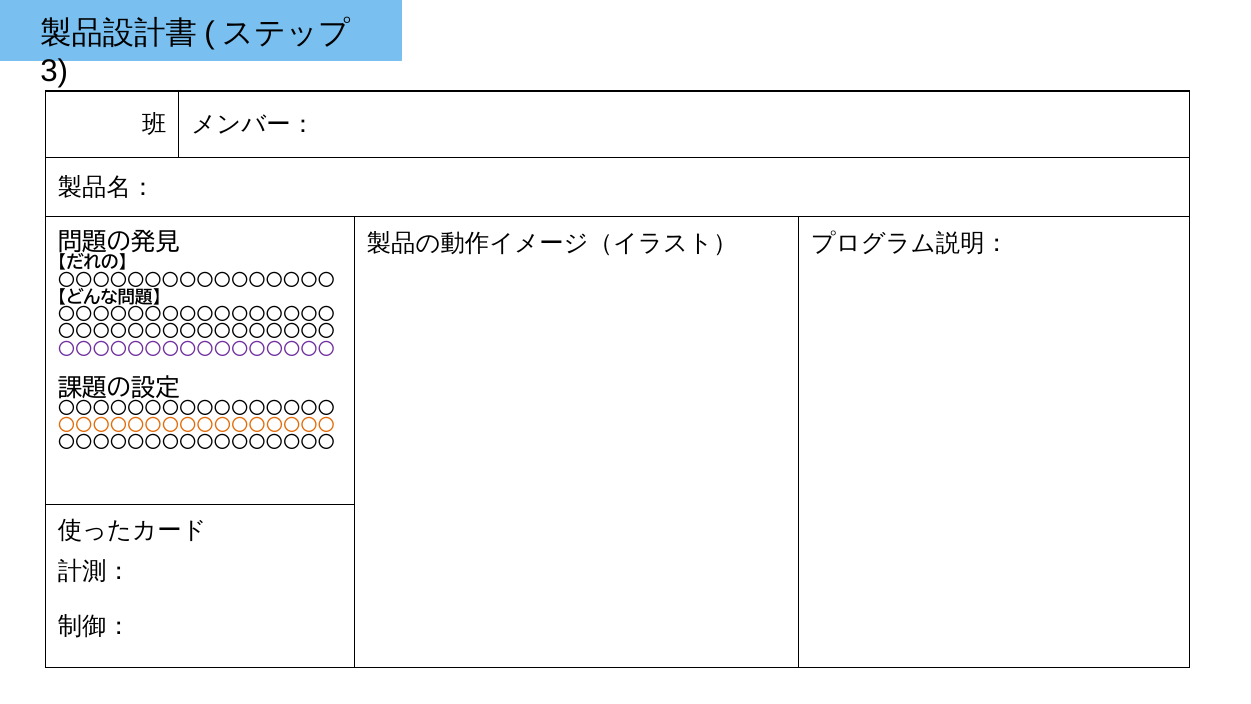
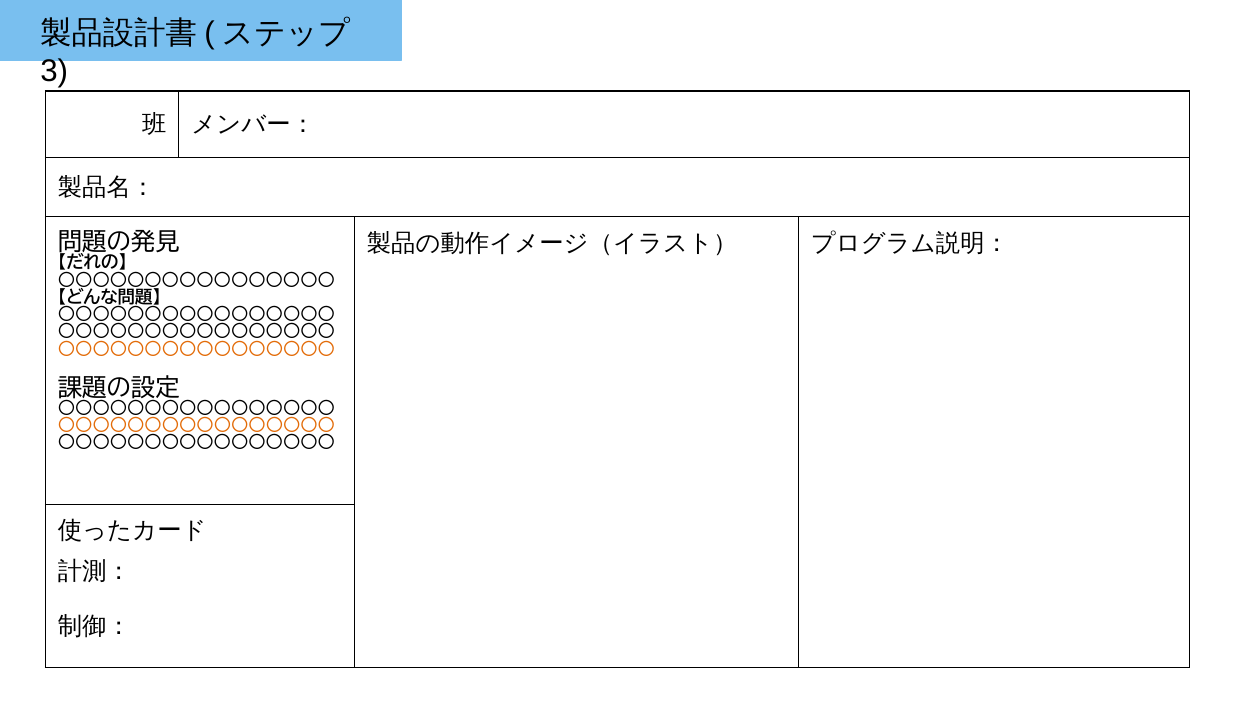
〇〇〇〇〇〇〇〇〇〇〇〇〇〇〇〇 at (196, 349) colour: purple -> orange
